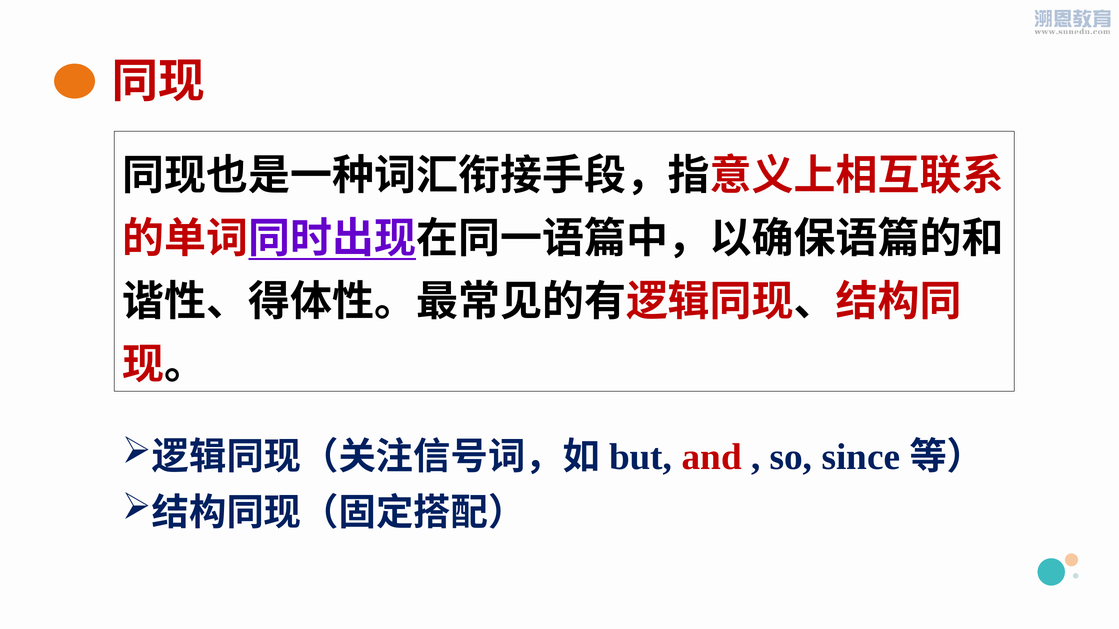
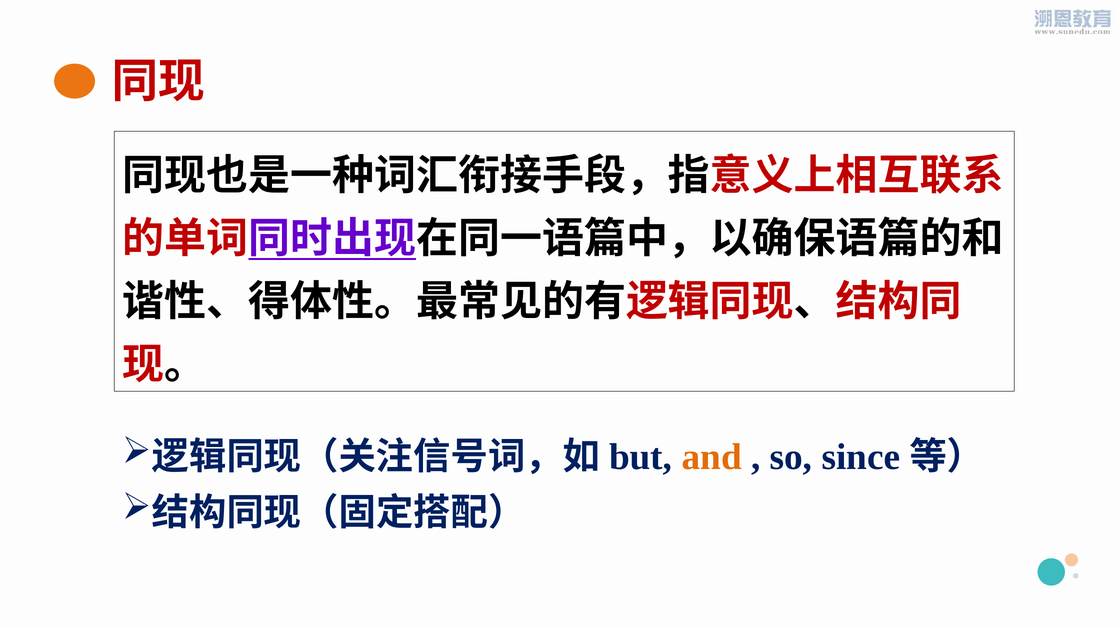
and colour: red -> orange
